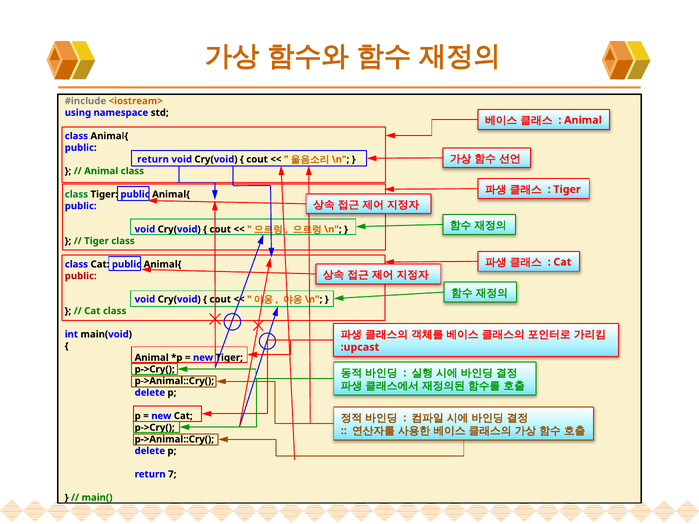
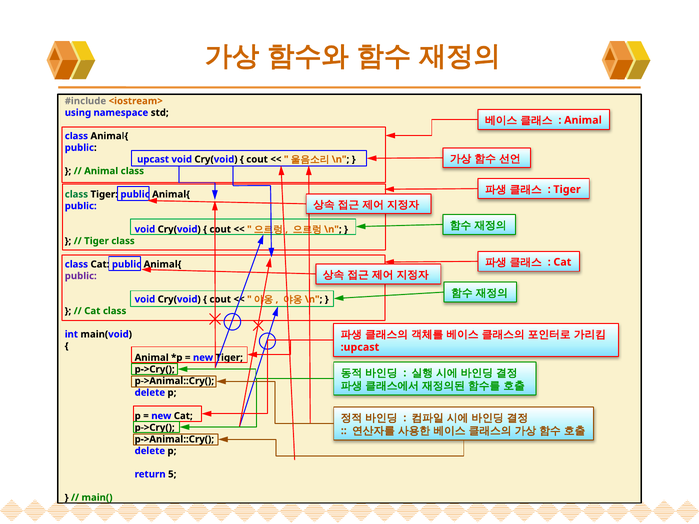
return at (153, 159): return -> upcast
public at (81, 276) colour: red -> purple
7: 7 -> 5
